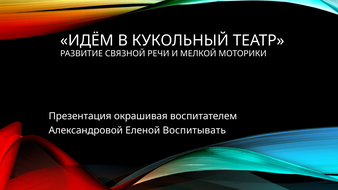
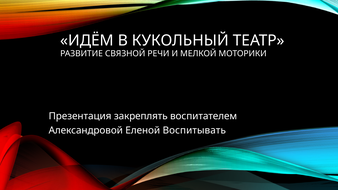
окрашивая: окрашивая -> закреплять
